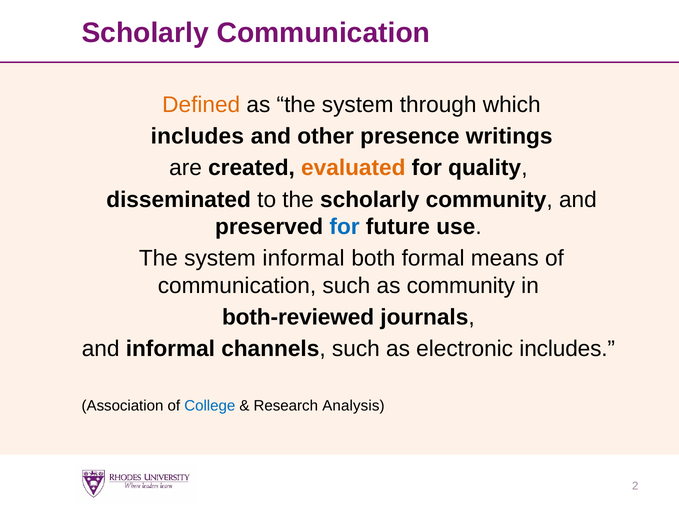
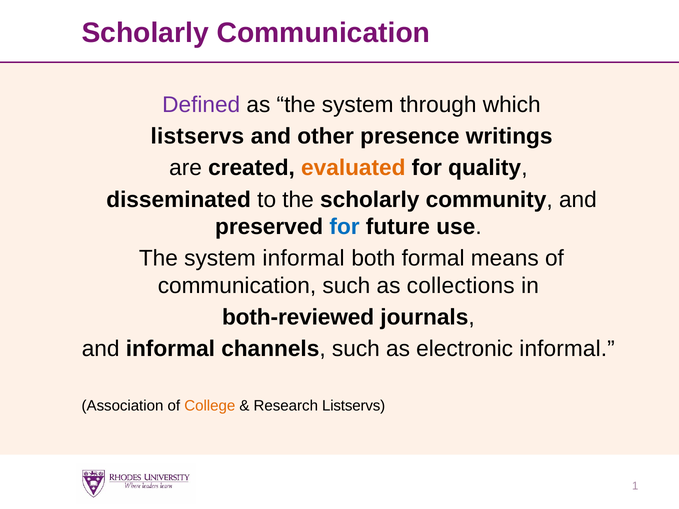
Defined colour: orange -> purple
includes at (197, 136): includes -> listservs
as community: community -> collections
electronic includes: includes -> informal
College colour: blue -> orange
Research Analysis: Analysis -> Listservs
2: 2 -> 1
